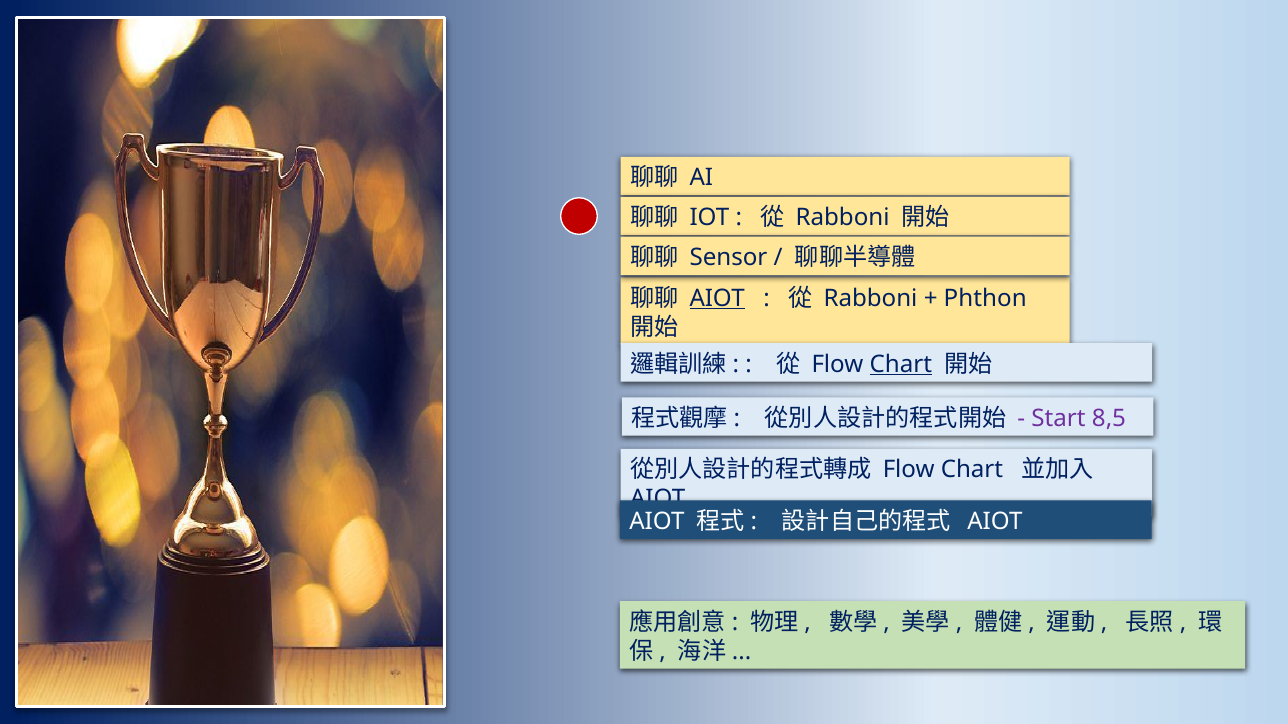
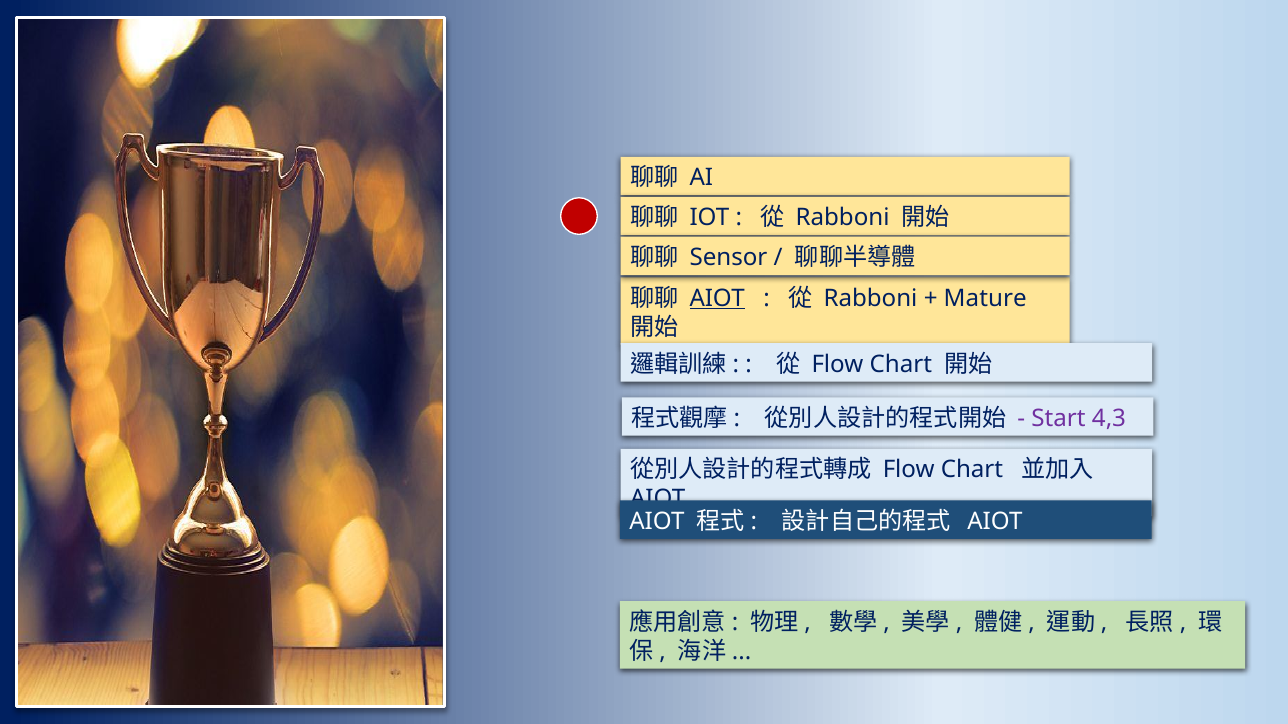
Phthon: Phthon -> Mature
Chart at (901, 364) underline: present -> none
8,5: 8,5 -> 4,3
